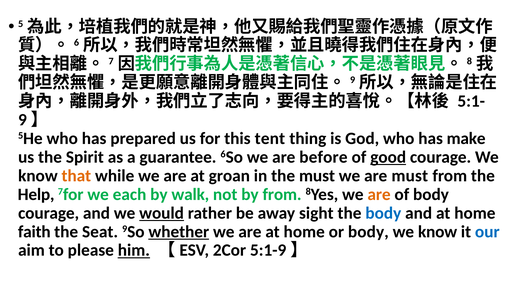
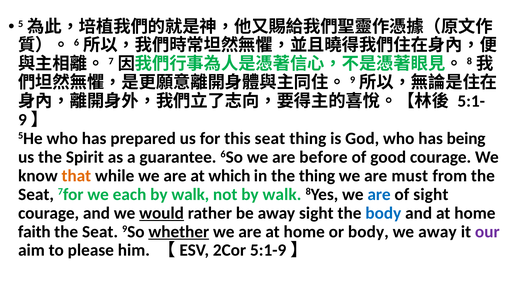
this tent: tent -> seat
make: make -> being
good underline: present -> none
groan: groan -> which
the must: must -> thing
Help at (36, 194): Help -> Seat
not by from: from -> walk
are at (379, 194) colour: orange -> blue
of body: body -> sight
know at (438, 231): know -> away
our colour: blue -> purple
him underline: present -> none
